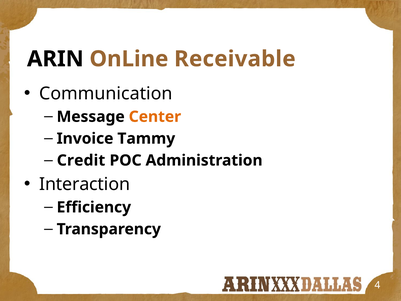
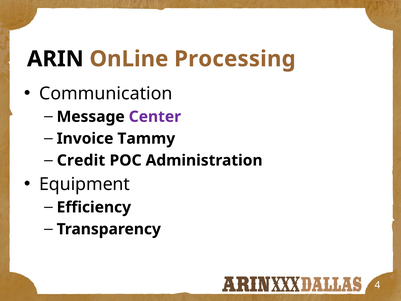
Receivable: Receivable -> Processing
Center colour: orange -> purple
Interaction: Interaction -> Equipment
